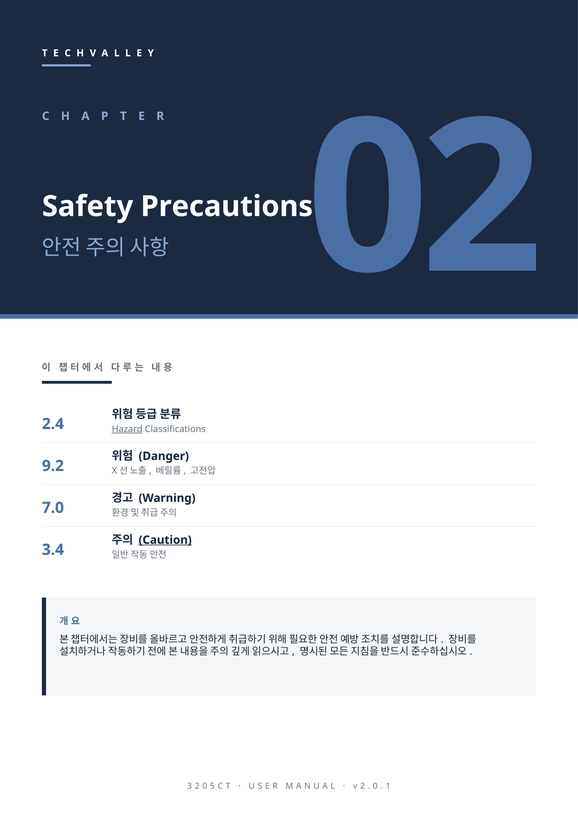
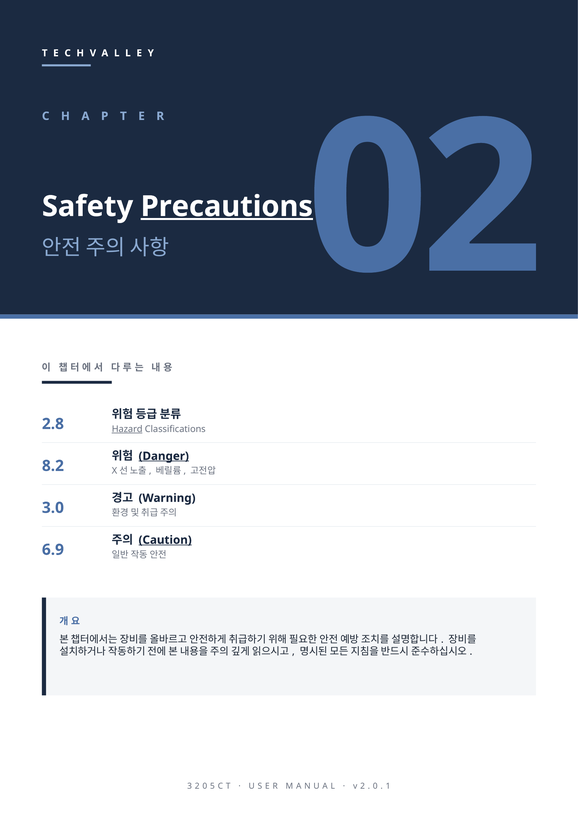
Precautions underline: none -> present
2.4: 2.4 -> 2.8
Danger underline: none -> present
9.2: 9.2 -> 8.2
7.0: 7.0 -> 3.0
3.4: 3.4 -> 6.9
